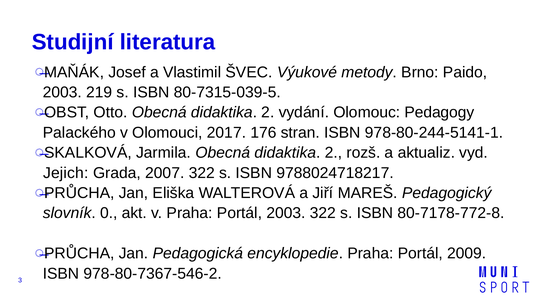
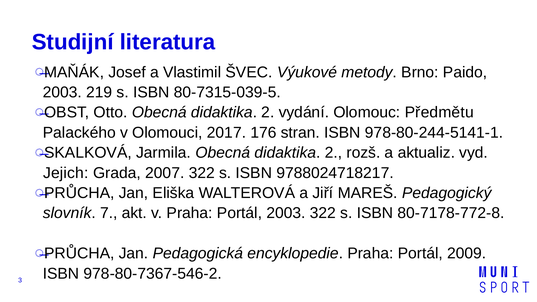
Pedagogy: Pedagogy -> Předmětu
0: 0 -> 7
